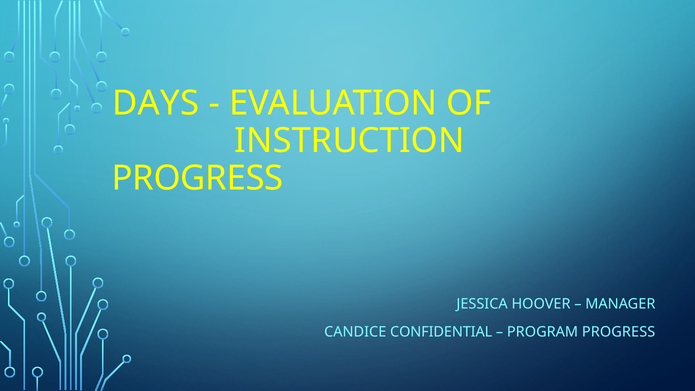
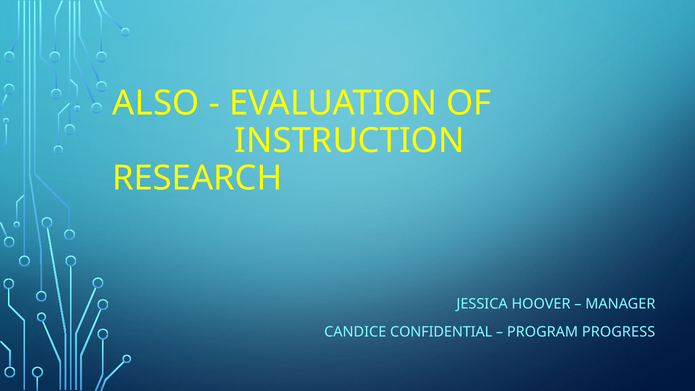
DAYS: DAYS -> ALSO
PROGRESS at (197, 178): PROGRESS -> RESEARCH
